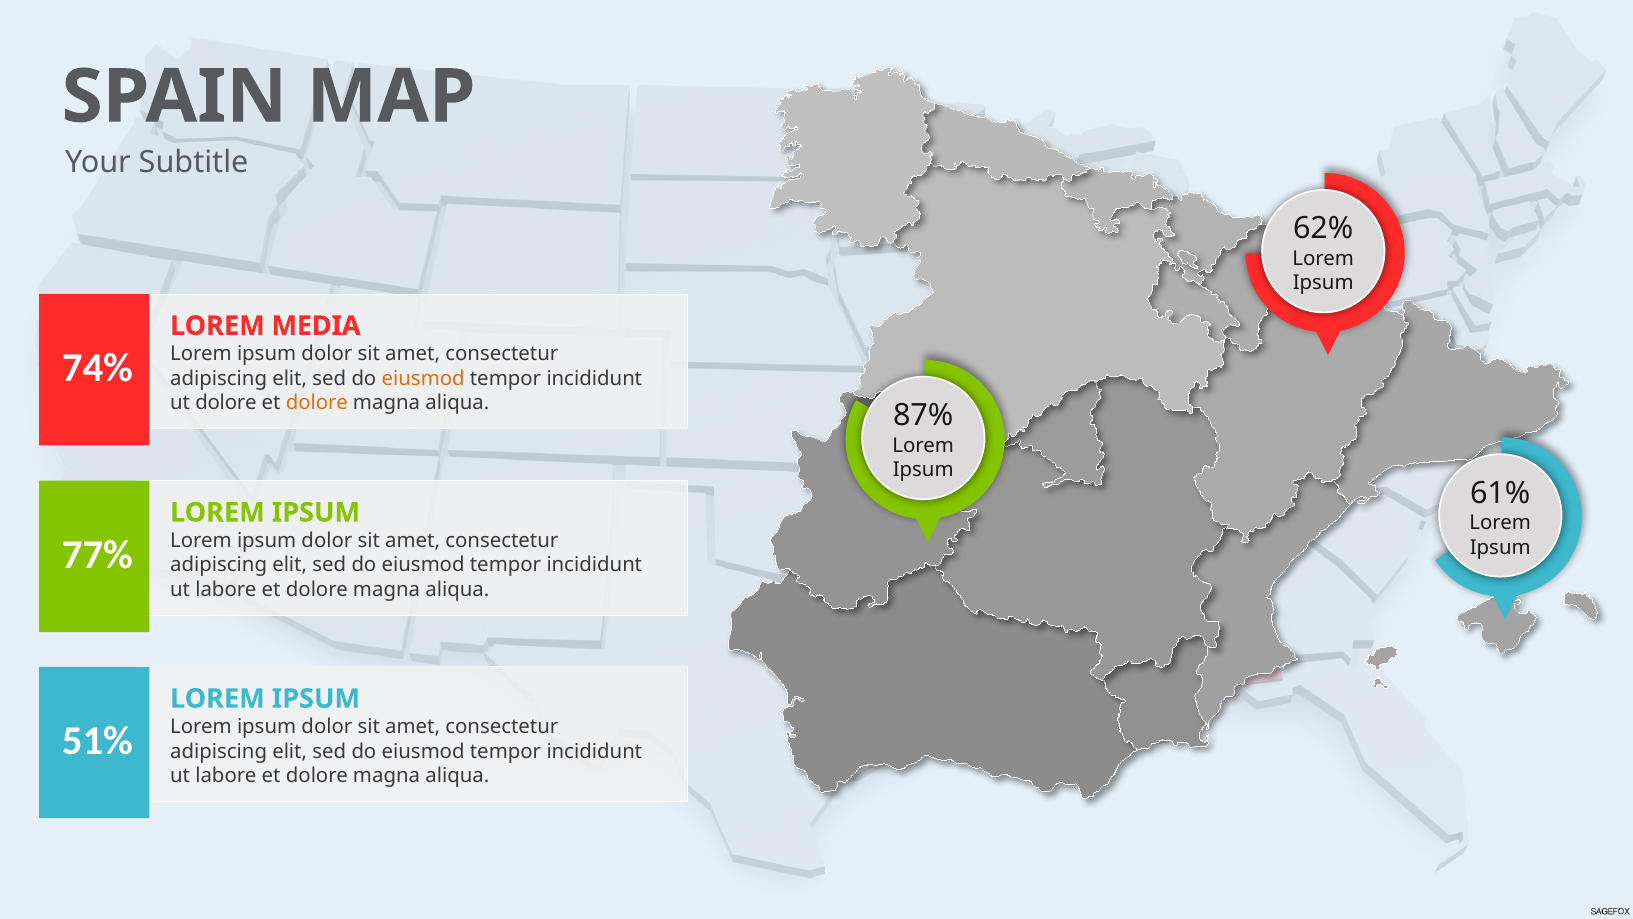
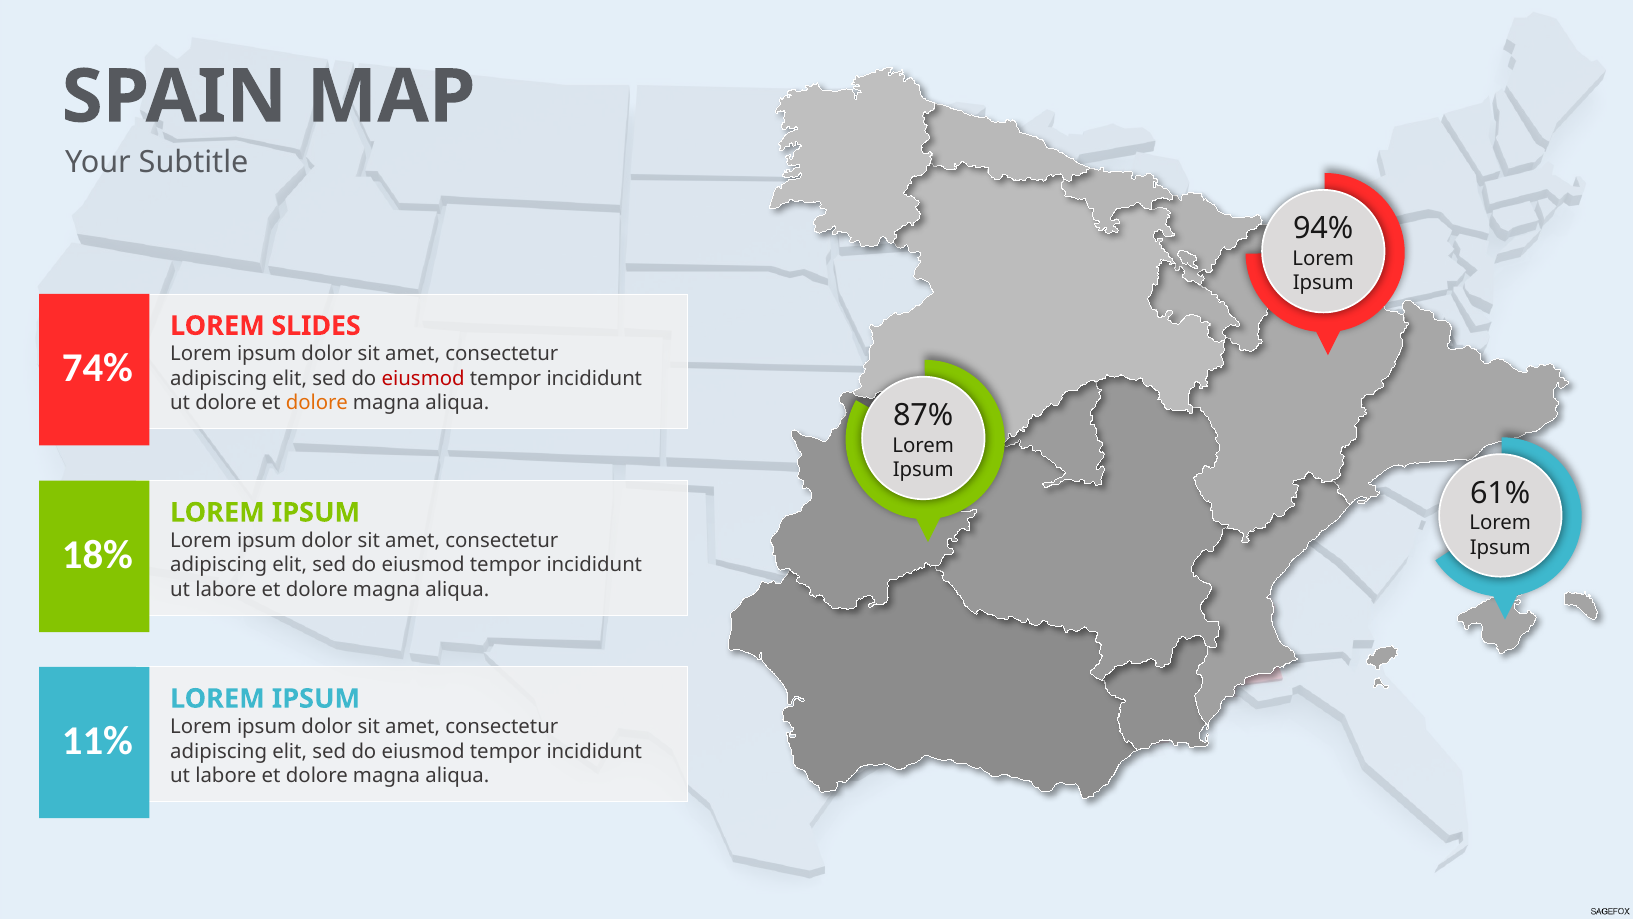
62%: 62% -> 94%
MEDIA: MEDIA -> SLIDES
eiusmod at (423, 378) colour: orange -> red
77%: 77% -> 18%
51%: 51% -> 11%
